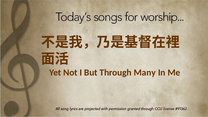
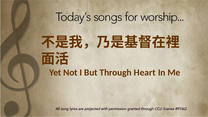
Many: Many -> Heart
